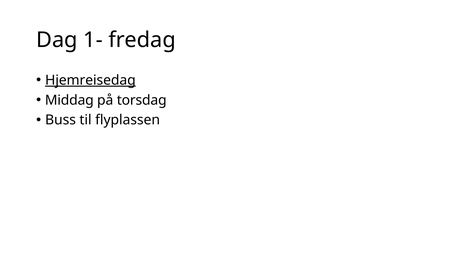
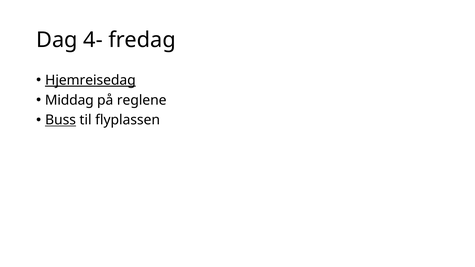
1-: 1- -> 4-
torsdag: torsdag -> reglene
Buss underline: none -> present
